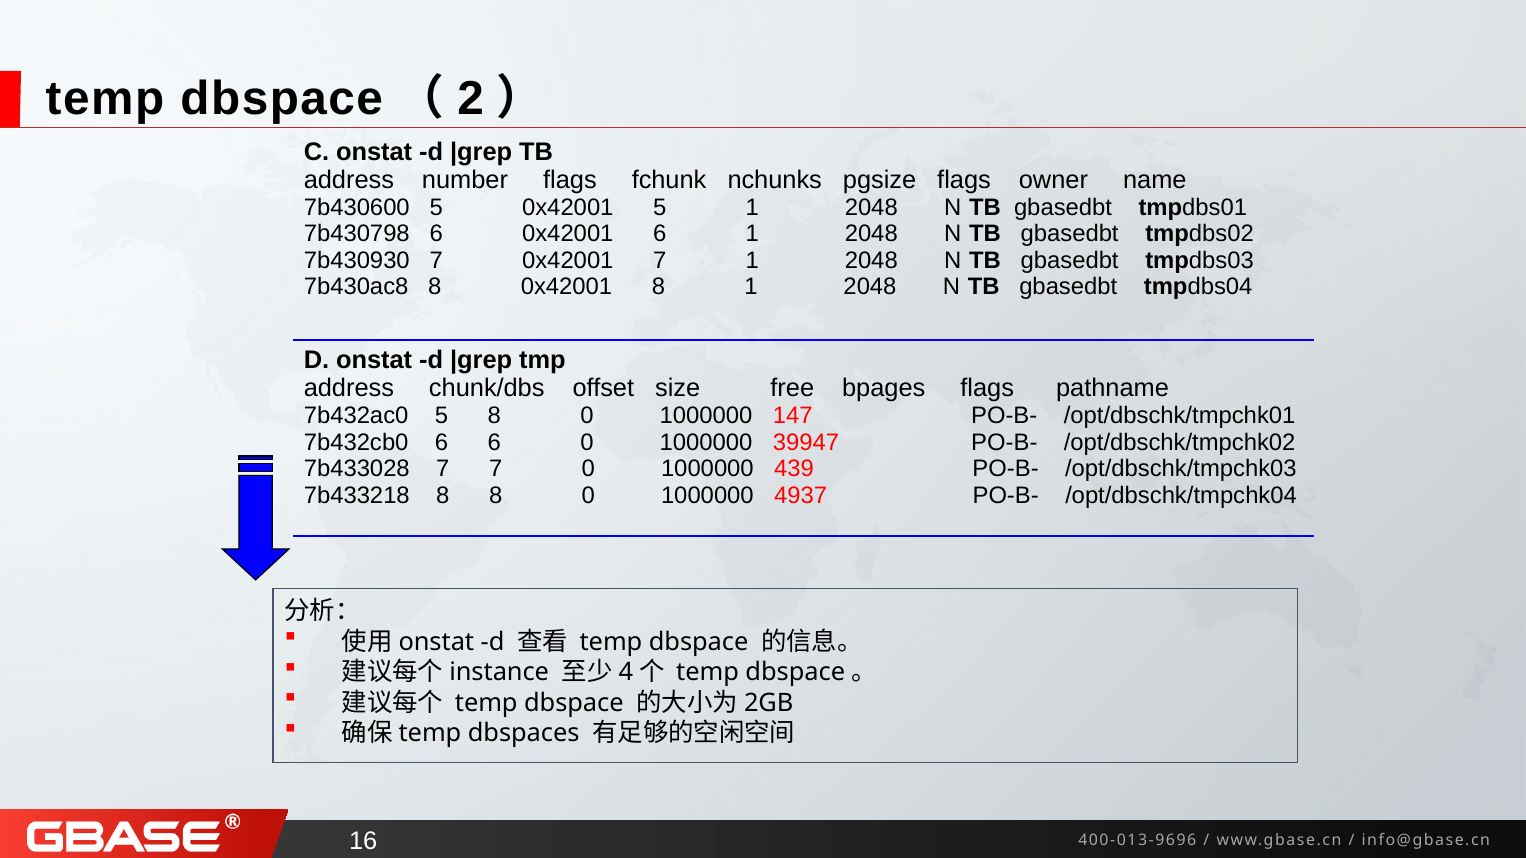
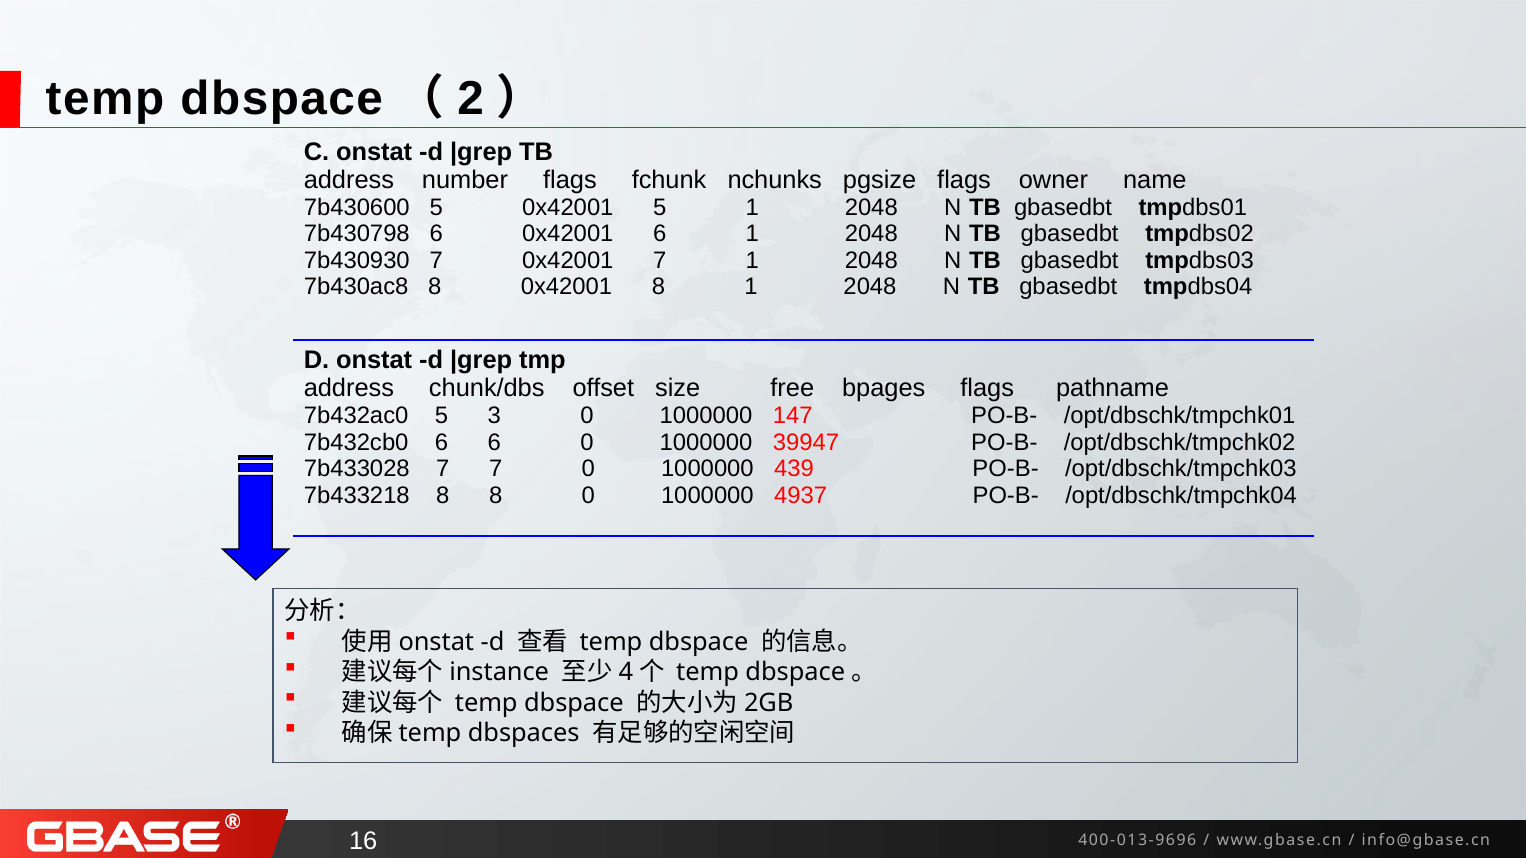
5 8: 8 -> 3
